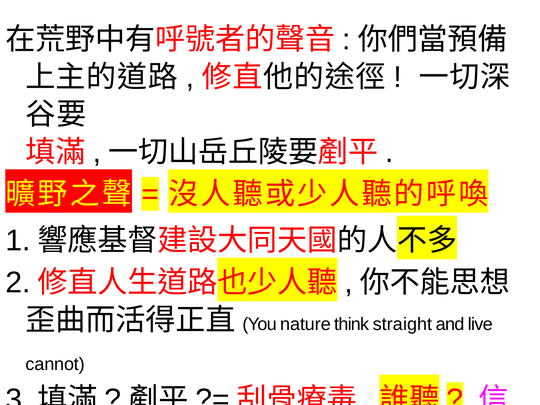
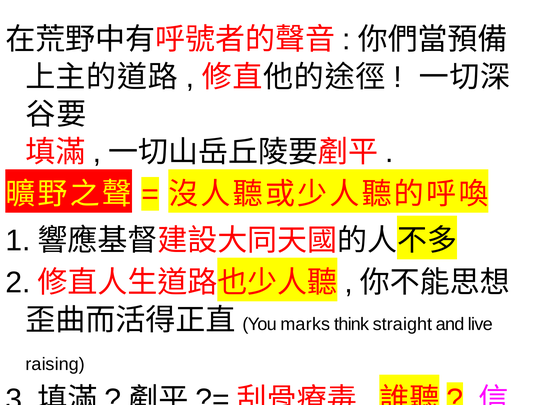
nature: nature -> marks
cannot: cannot -> raising
